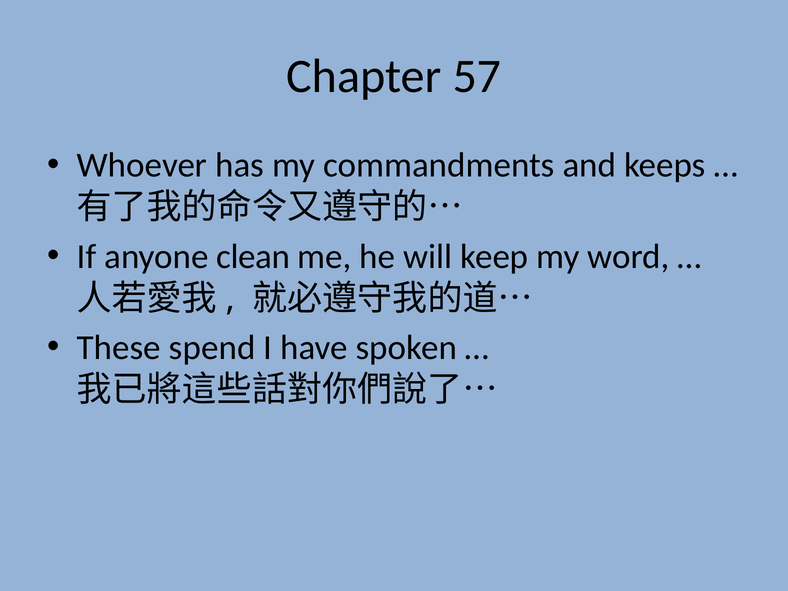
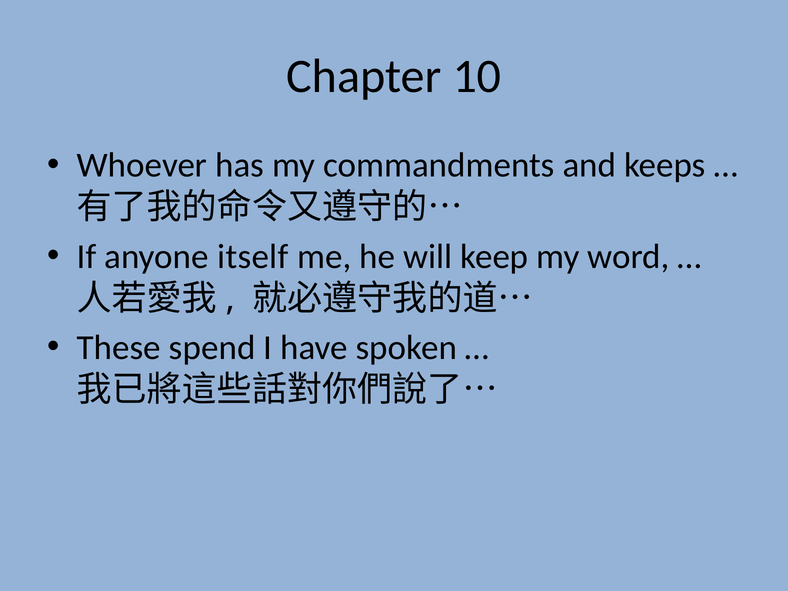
57: 57 -> 10
clean: clean -> itself
